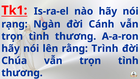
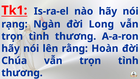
Cánh: Cánh -> Long
Trình: Trình -> Hoàn
